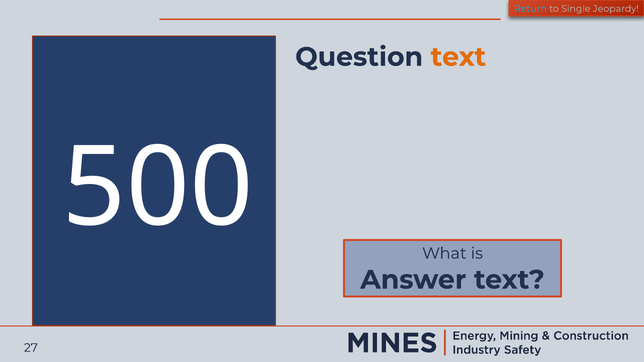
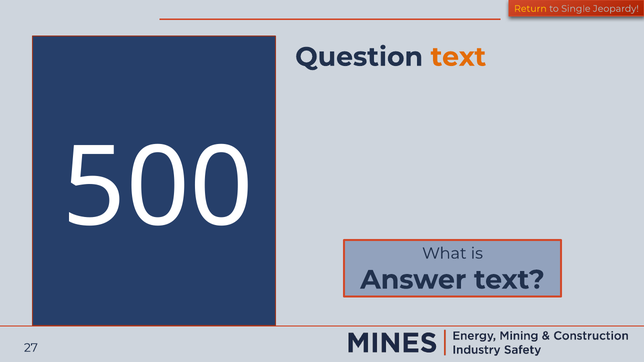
Return colour: light blue -> yellow
